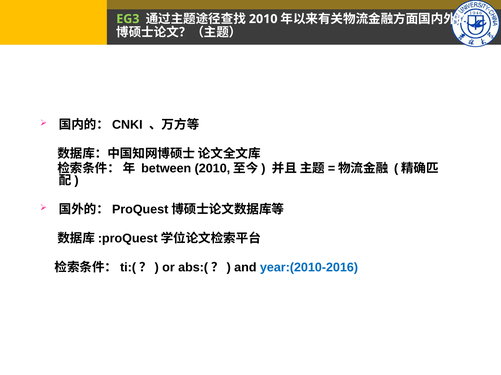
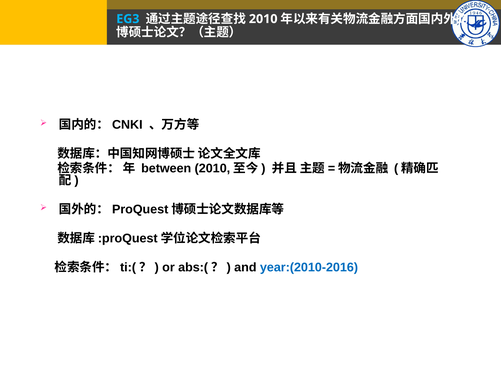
EG3 colour: light green -> light blue
